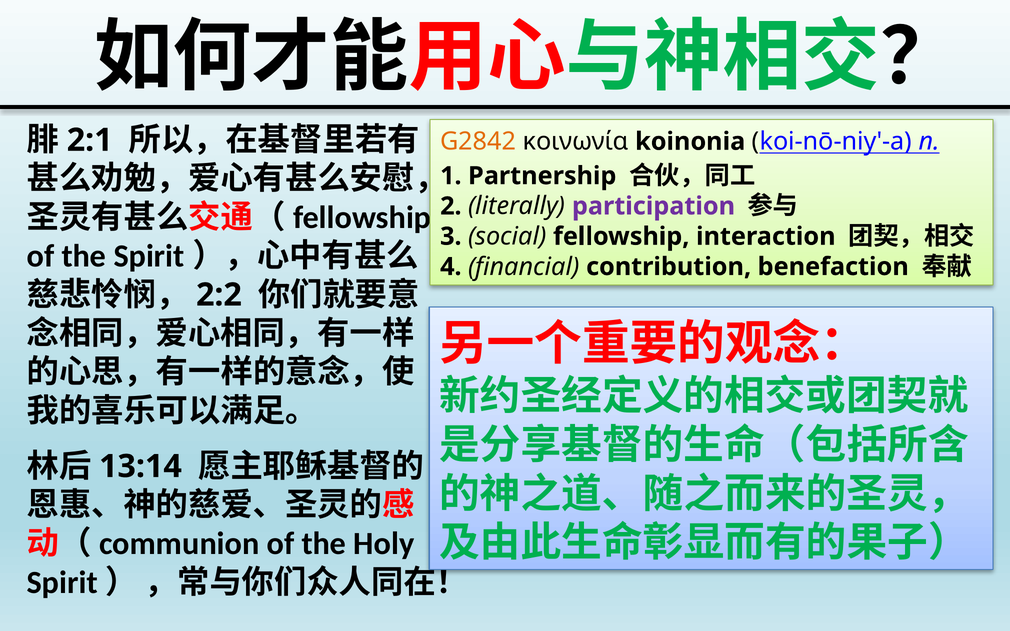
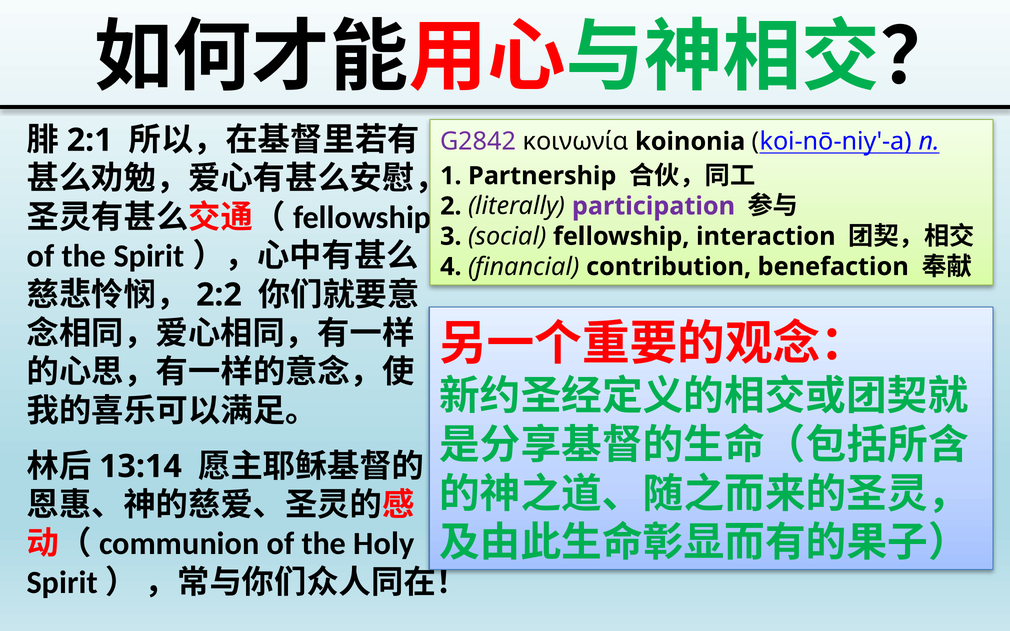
G2842 colour: orange -> purple
